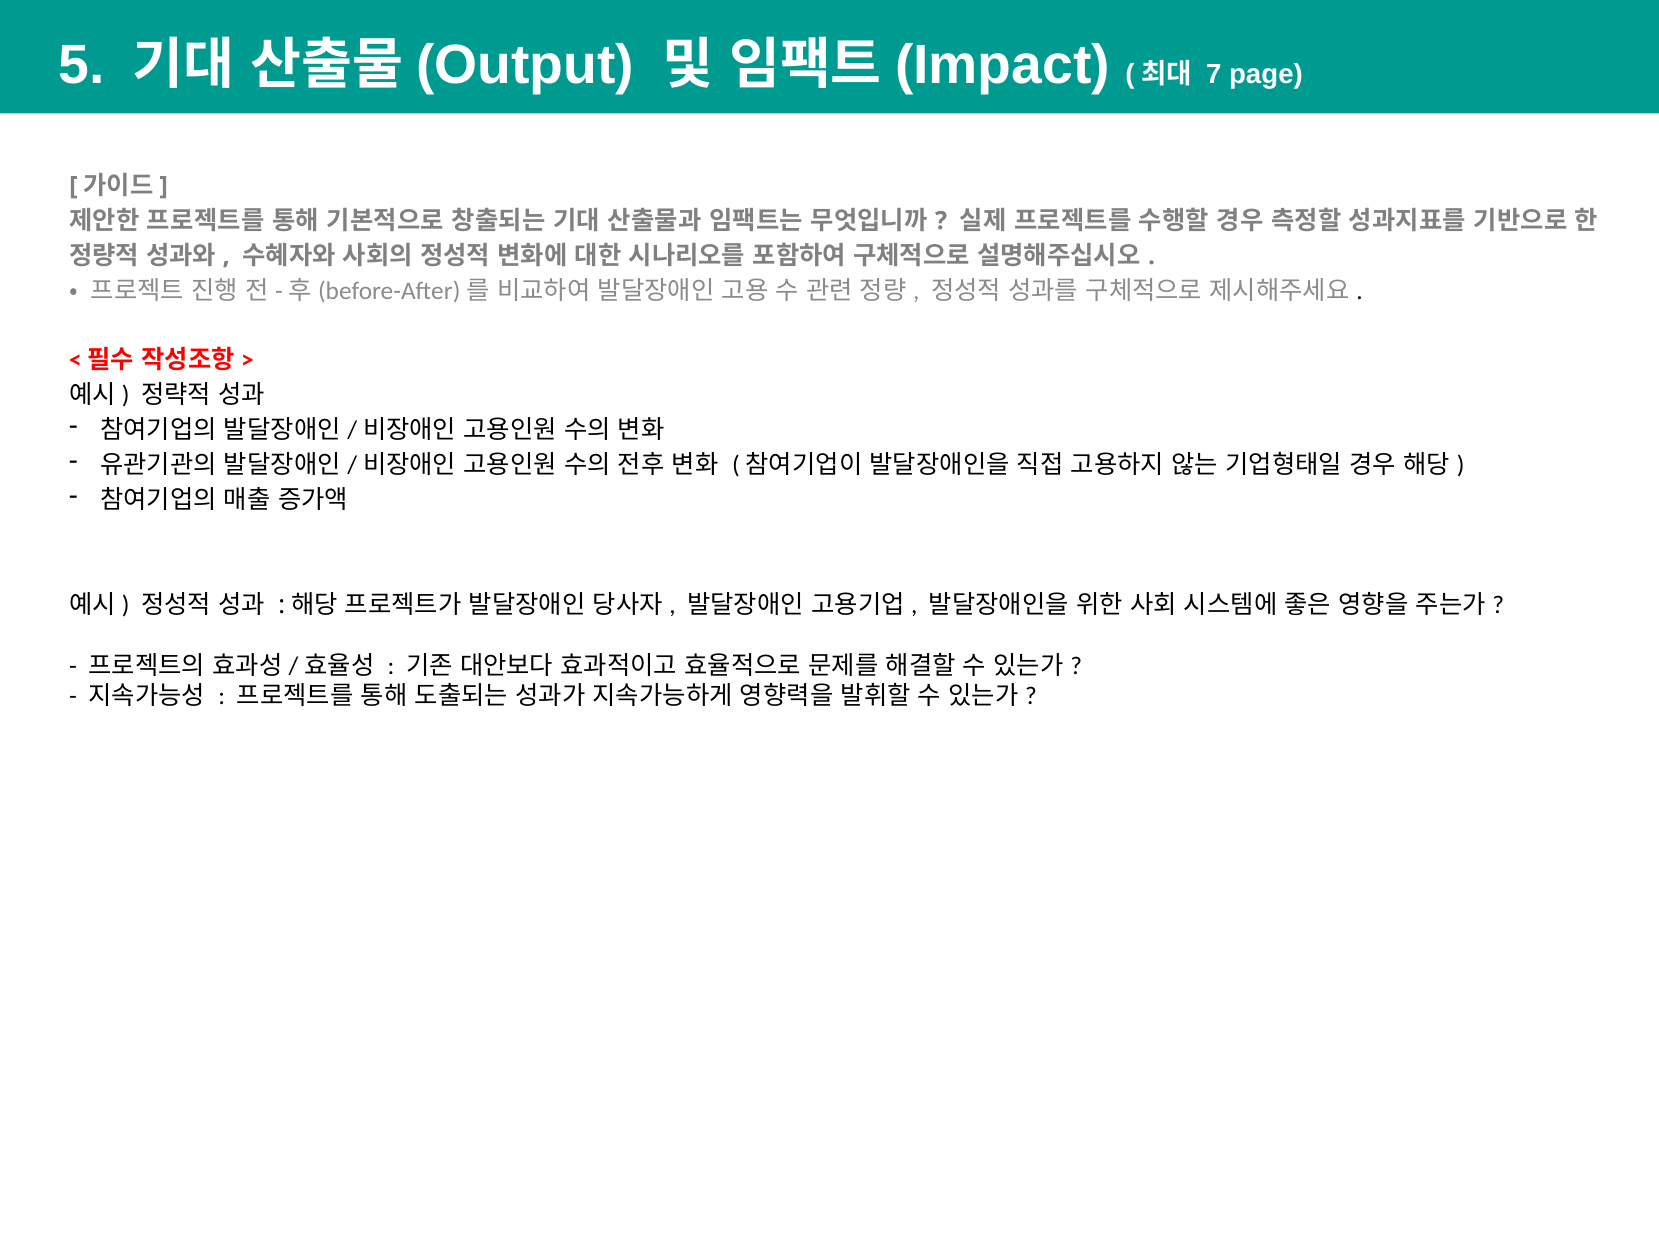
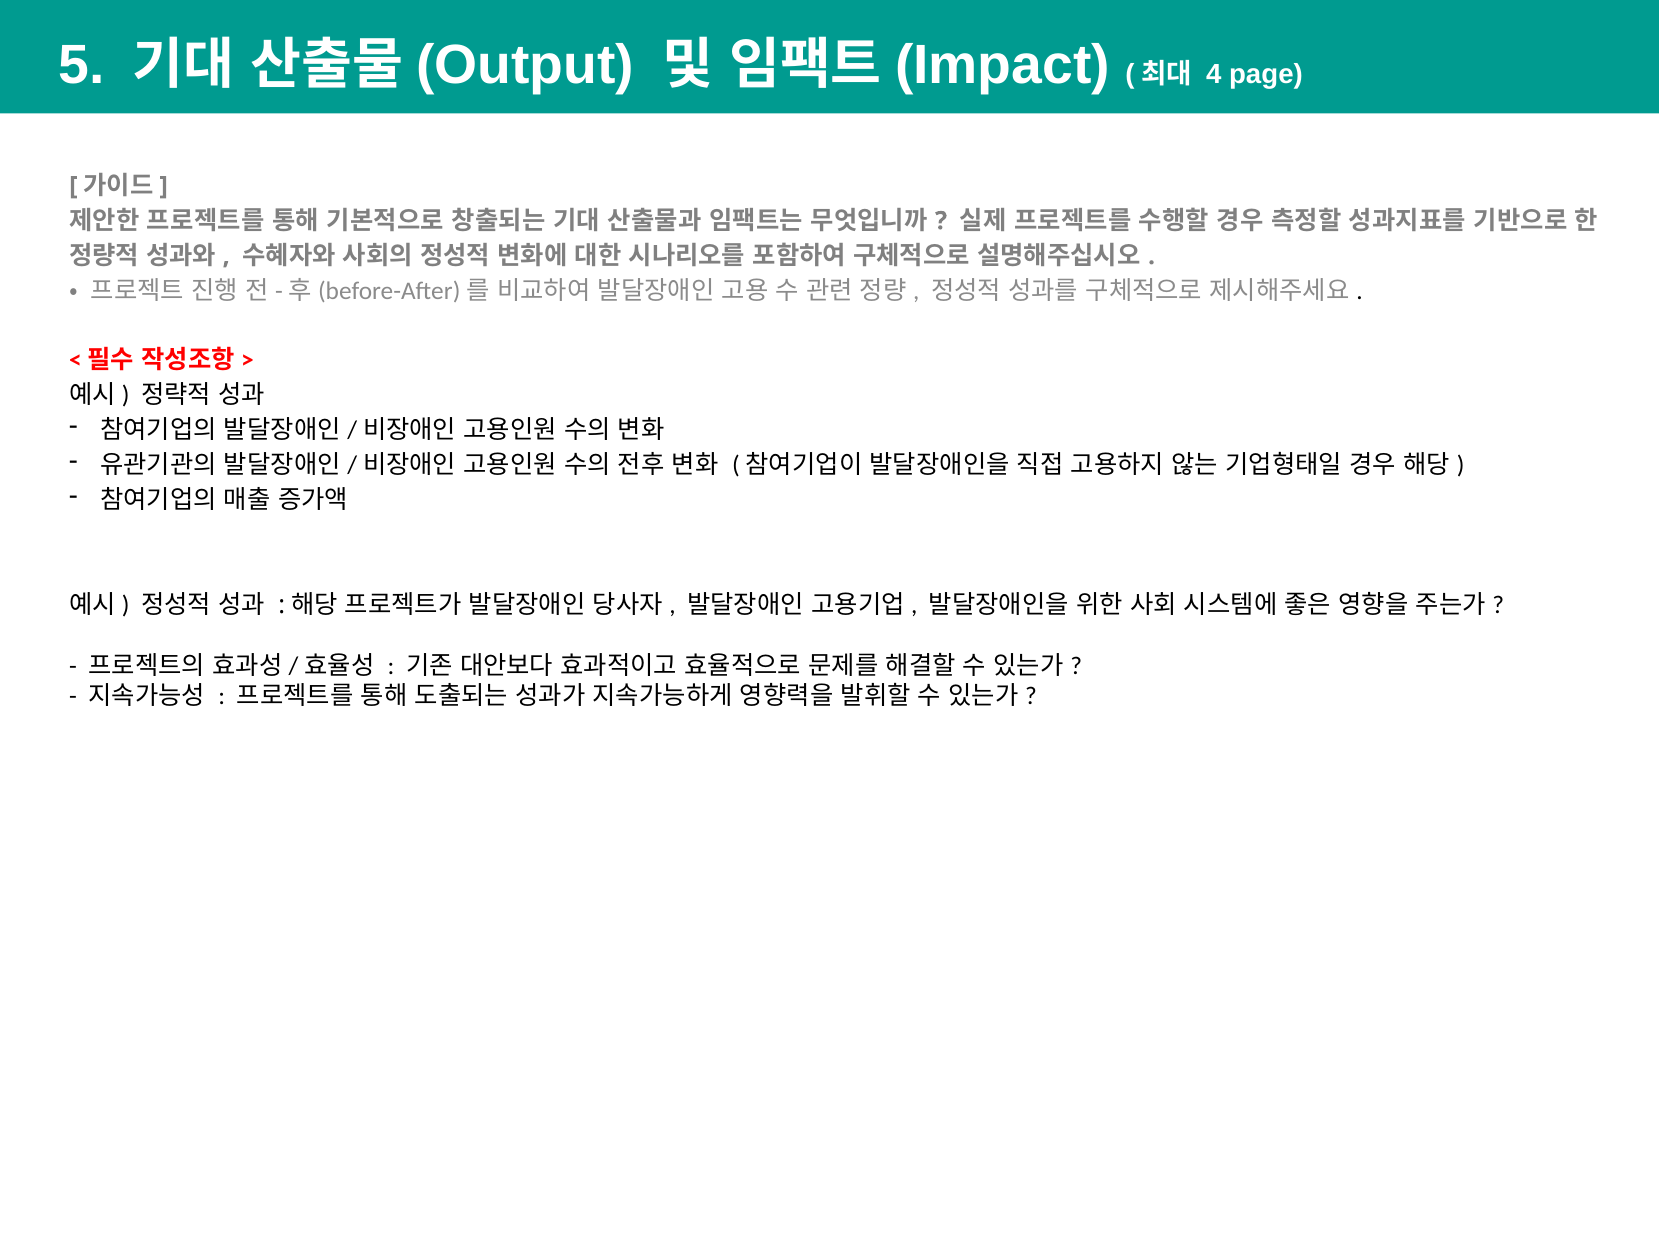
7: 7 -> 4
